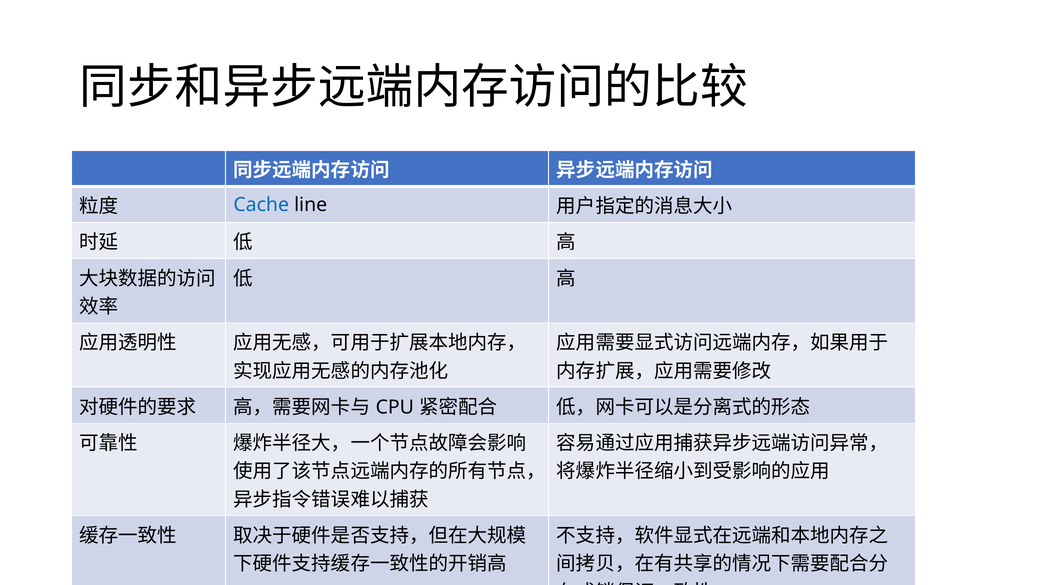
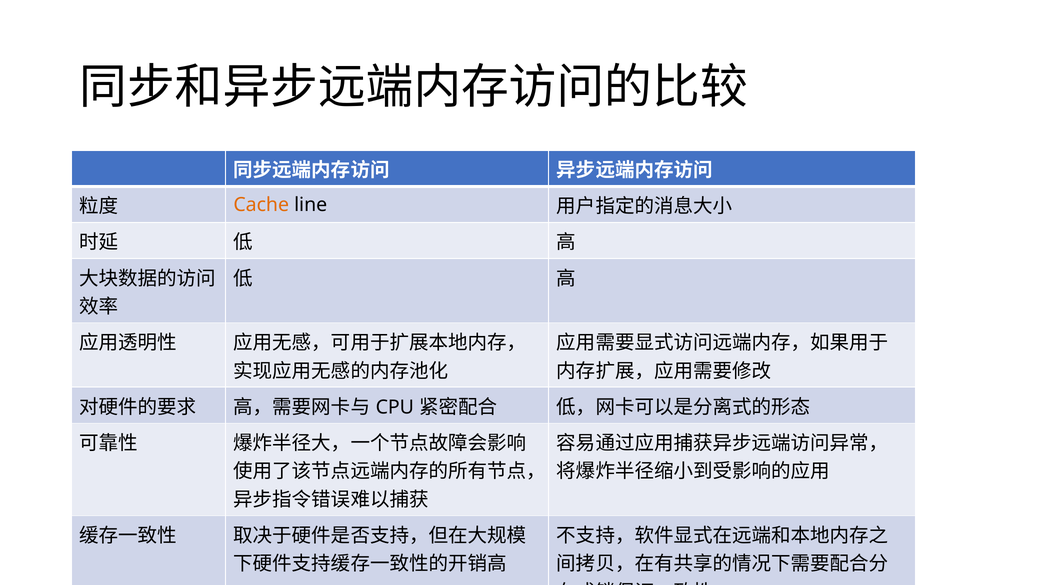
Cache colour: blue -> orange
